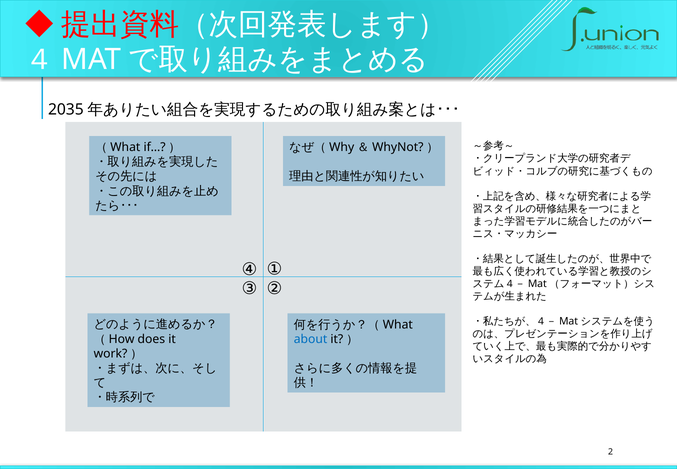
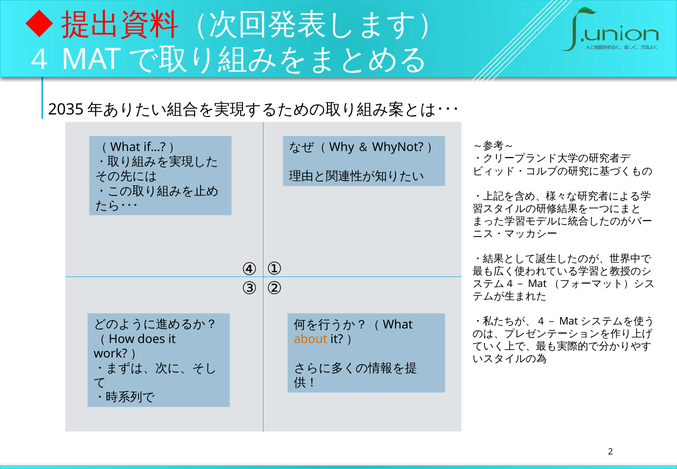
about colour: blue -> orange
